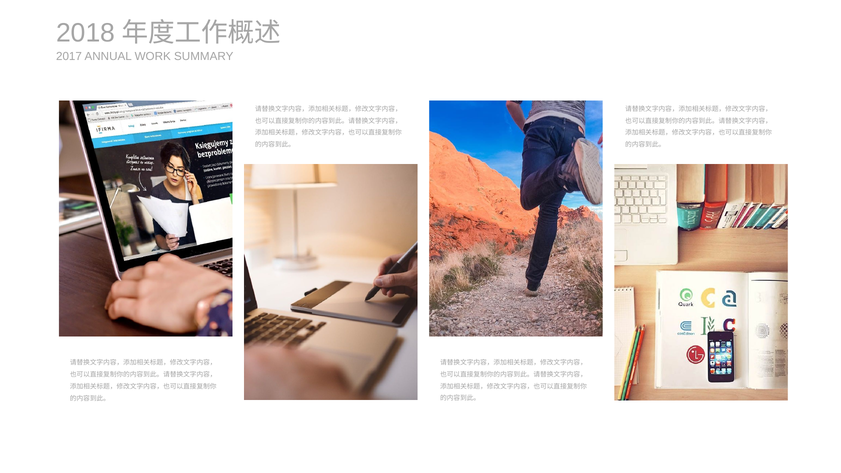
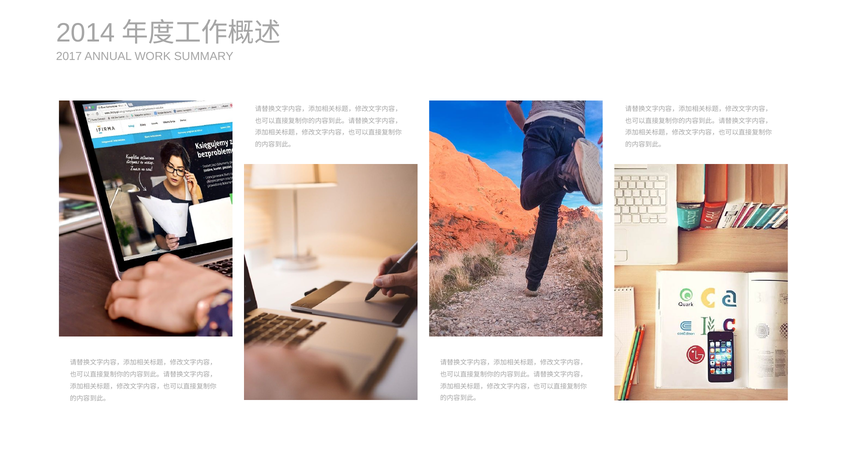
2018: 2018 -> 2014
